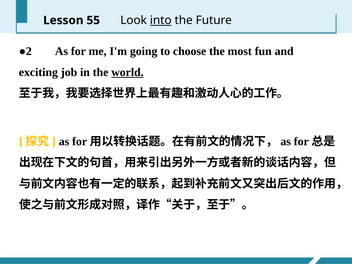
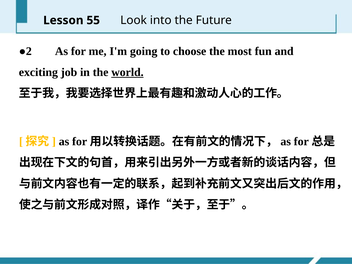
into underline: present -> none
